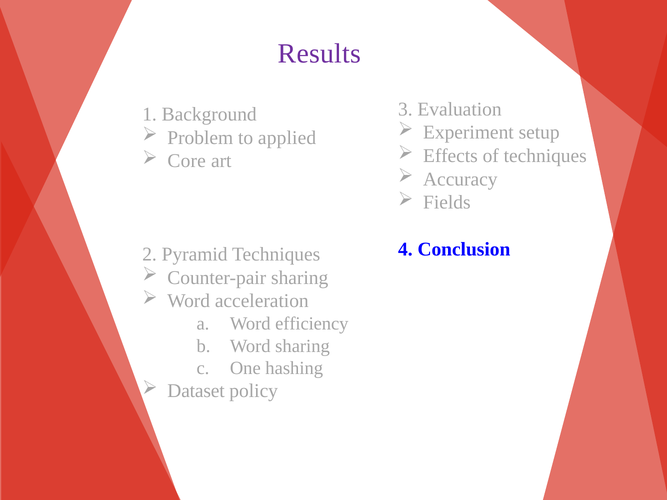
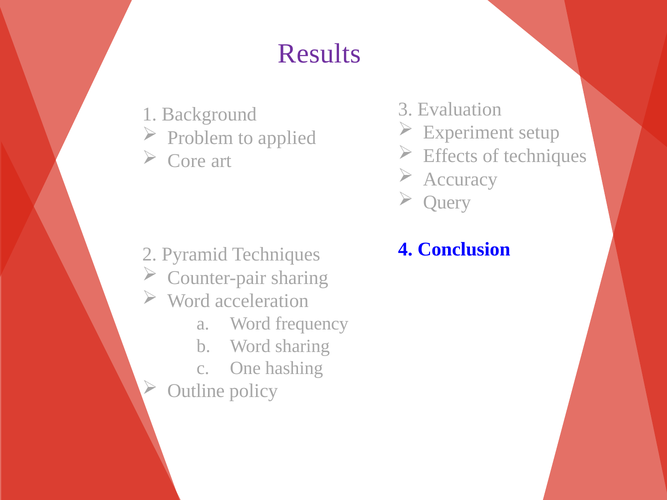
Fields: Fields -> Query
efficiency: efficiency -> frequency
Dataset: Dataset -> Outline
